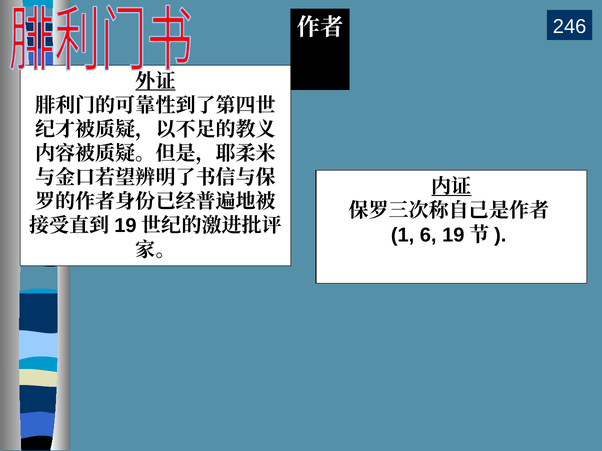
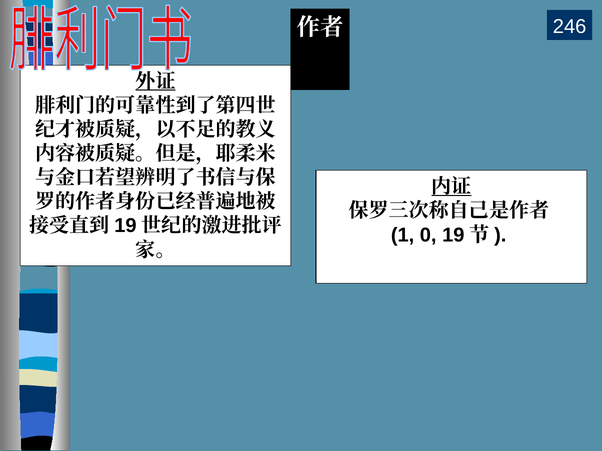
6: 6 -> 0
